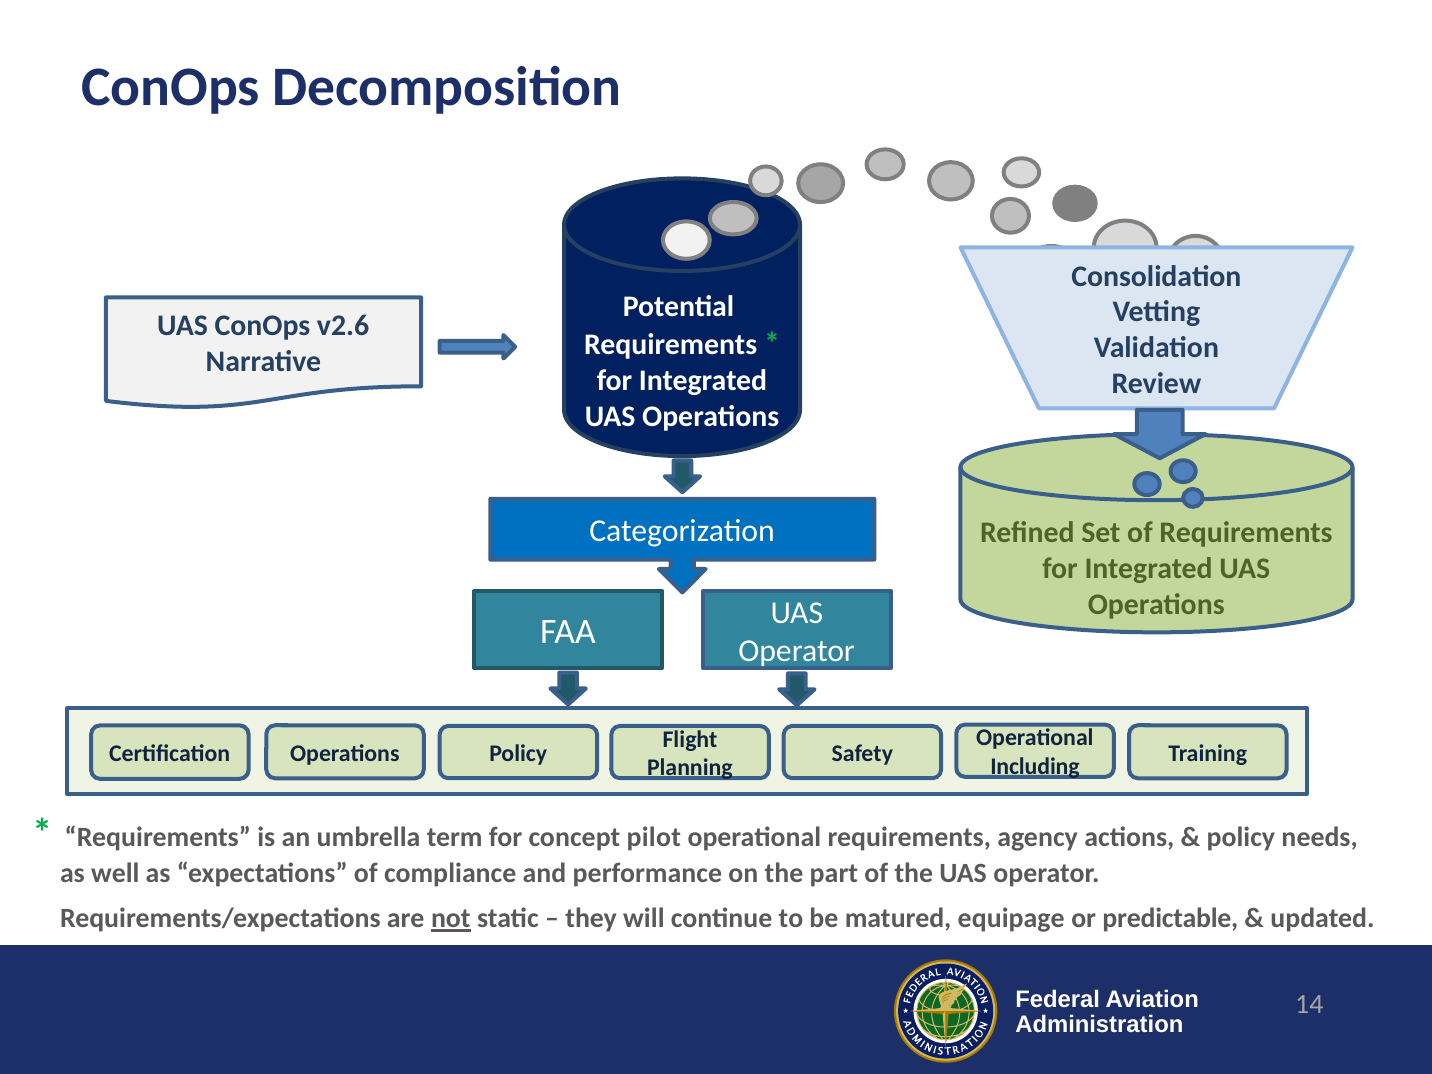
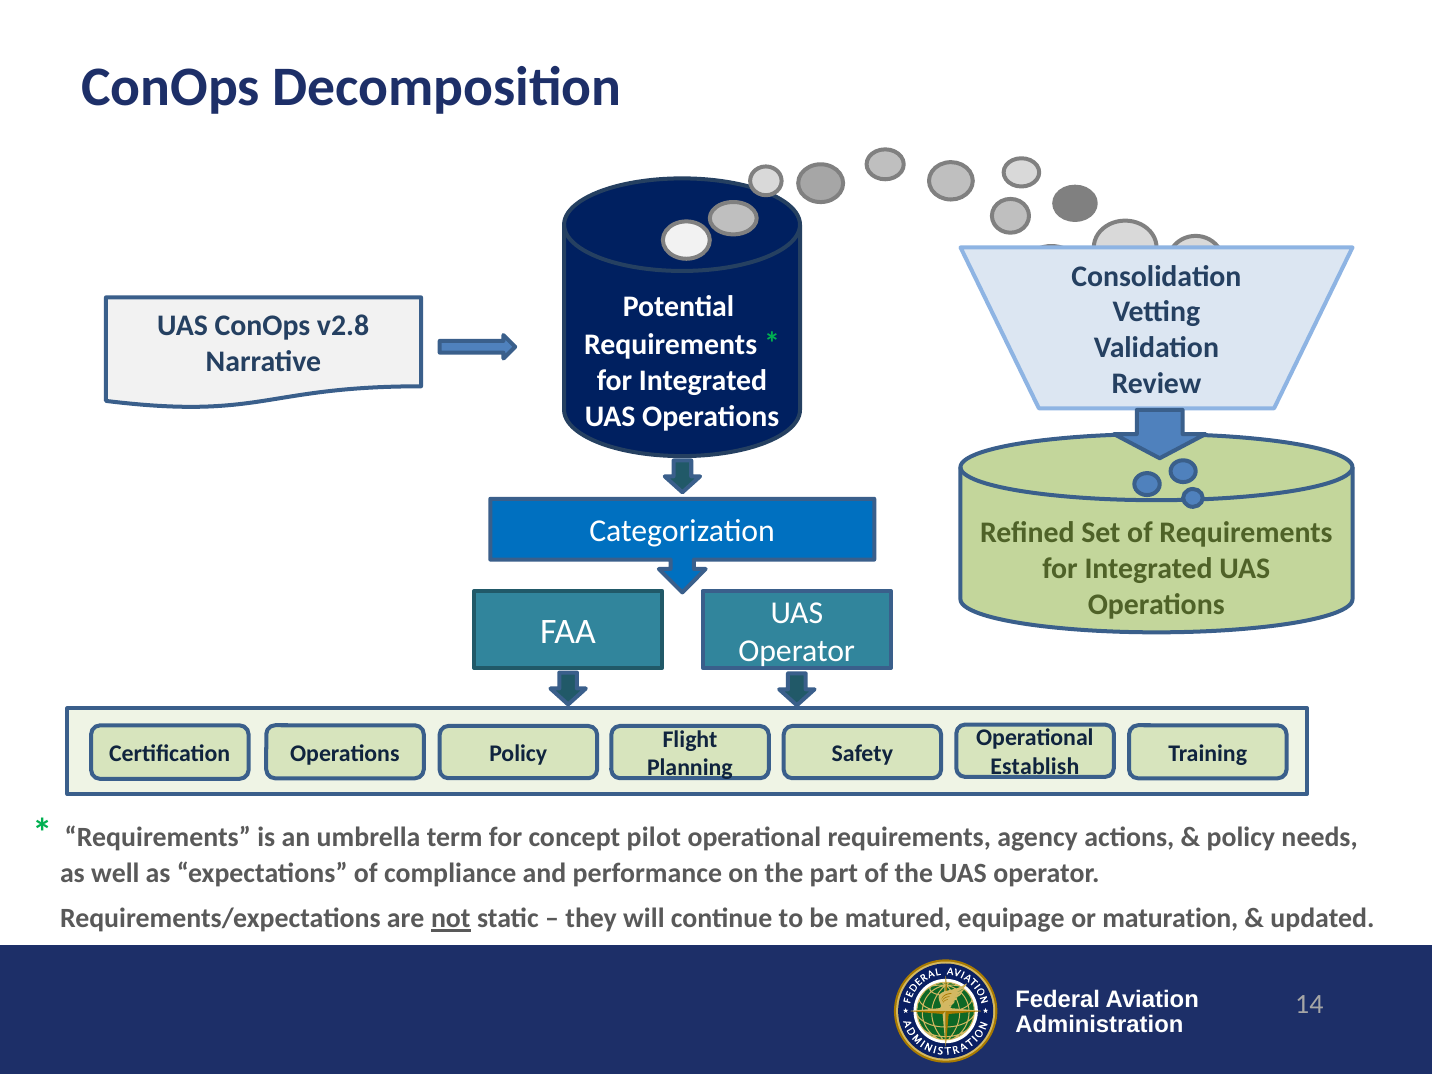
v2.6: v2.6 -> v2.8
Including: Including -> Establish
predictable: predictable -> maturation
